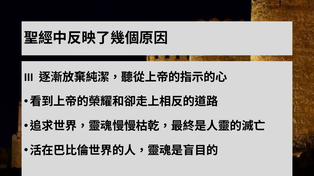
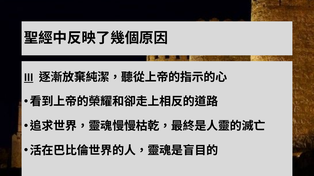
III underline: none -> present
